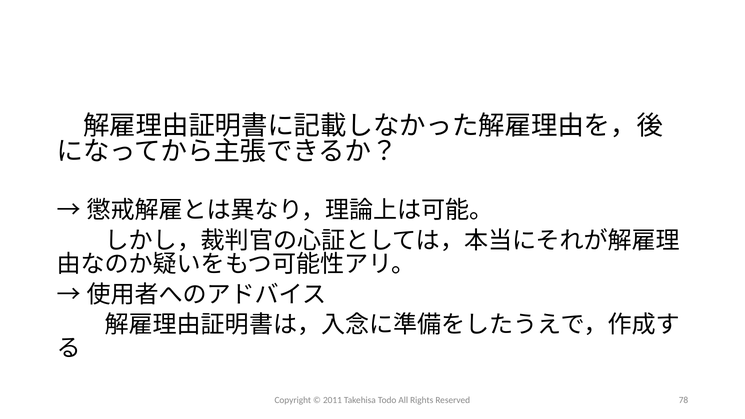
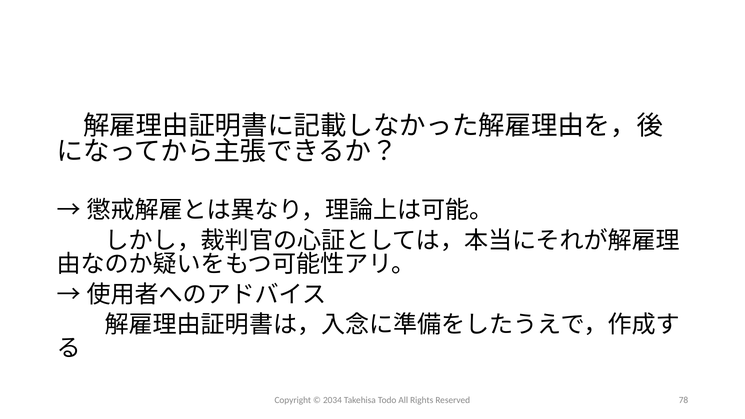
2011: 2011 -> 2034
